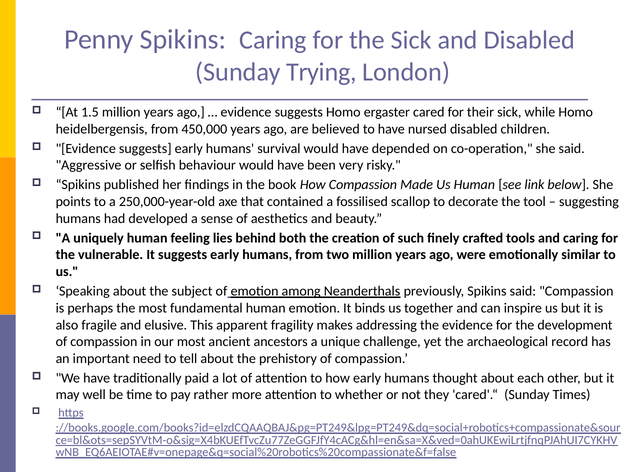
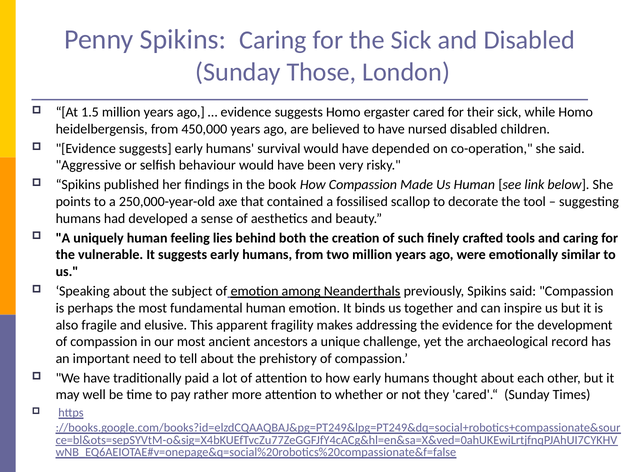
Trying: Trying -> Those
